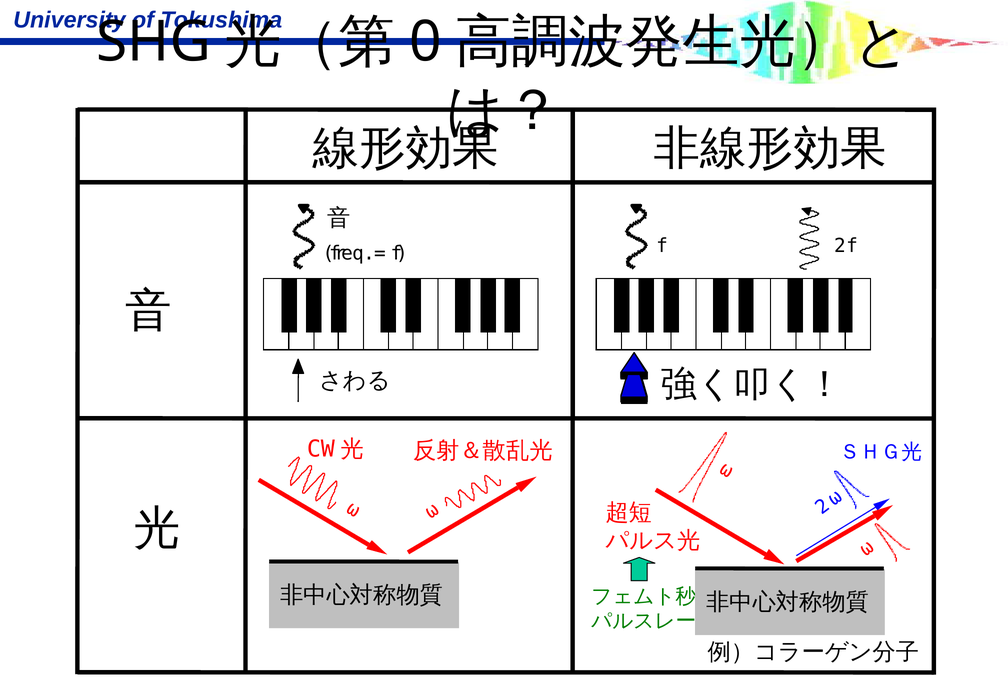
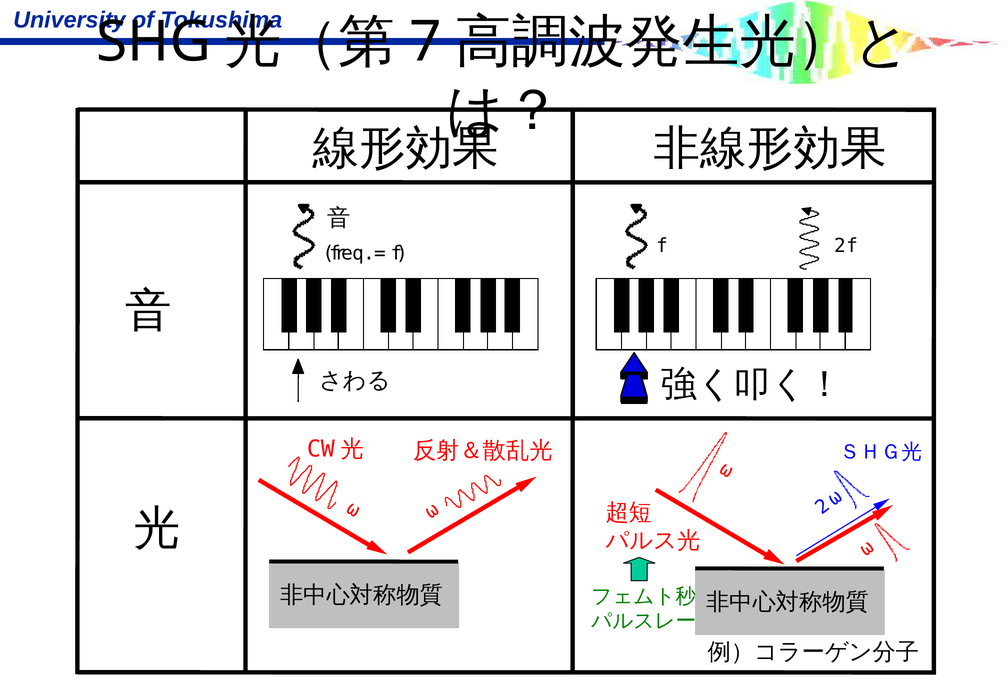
0: 0 -> 7
